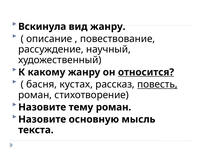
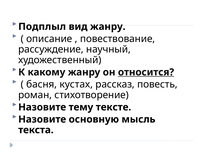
Вскинула: Вскинула -> Подплыл
повесть underline: present -> none
тему роман: роман -> тексте
